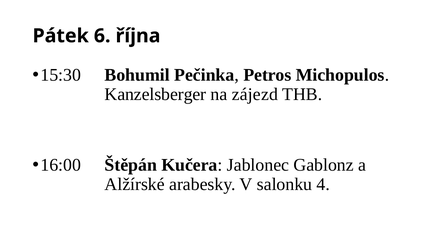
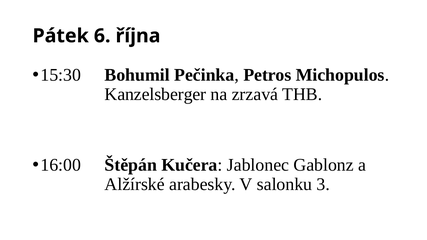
zájezd: zájezd -> zrzavá
4: 4 -> 3
